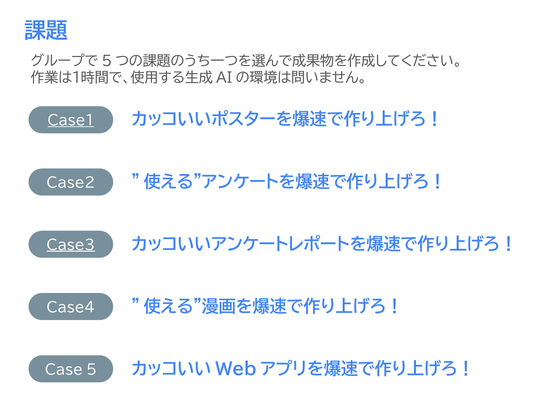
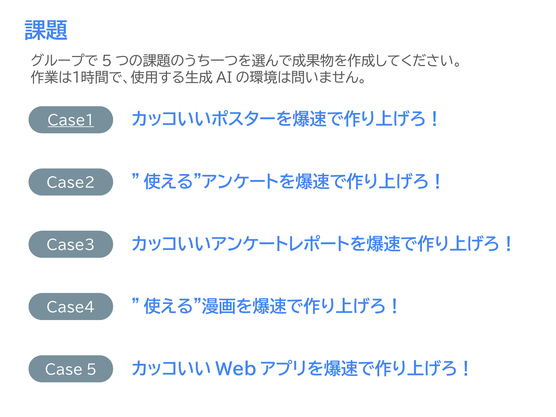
Case3 underline: present -> none
